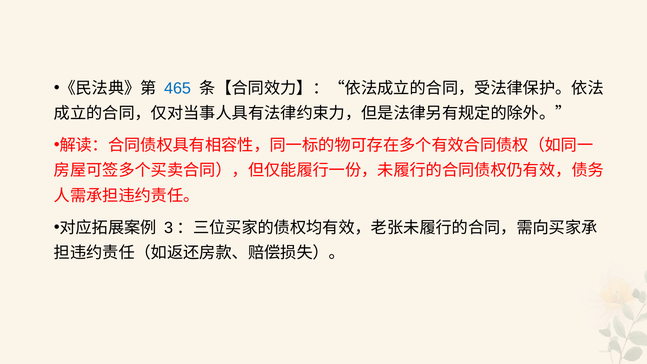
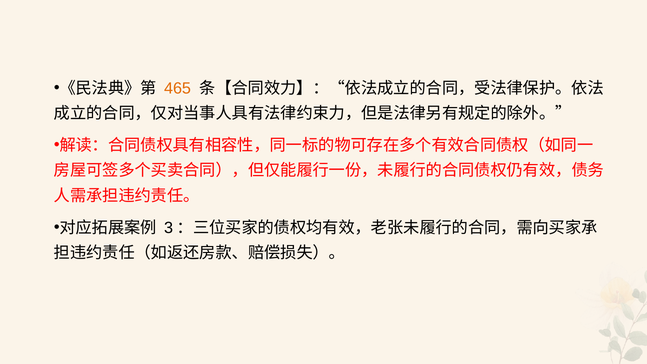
465 colour: blue -> orange
